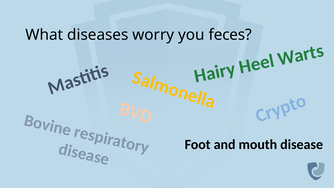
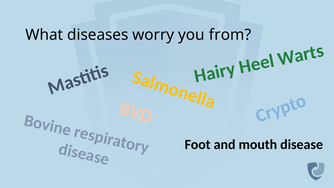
feces: feces -> from
